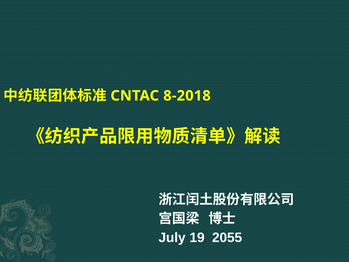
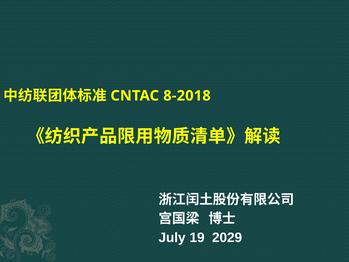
2055: 2055 -> 2029
